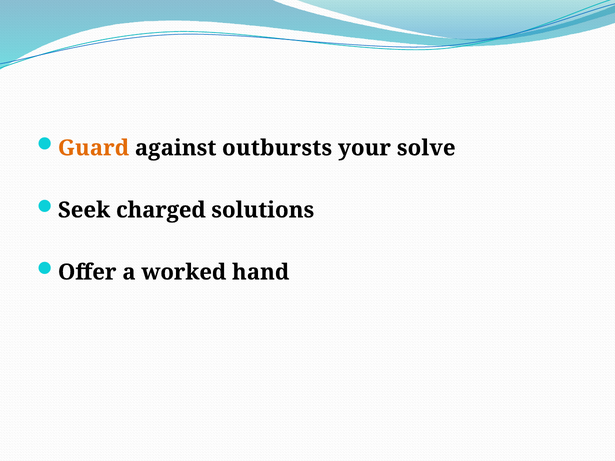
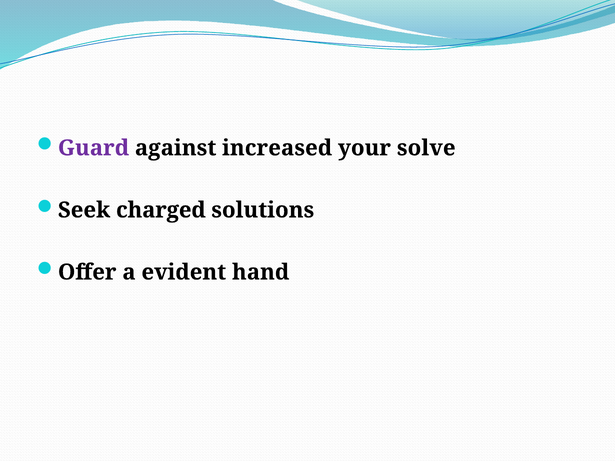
Guard colour: orange -> purple
outbursts: outbursts -> increased
worked: worked -> evident
